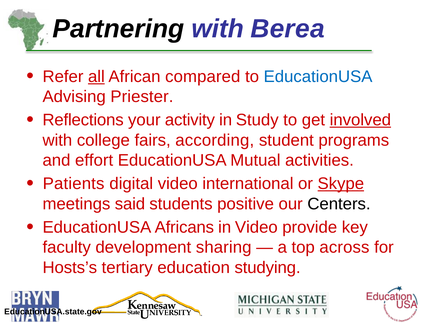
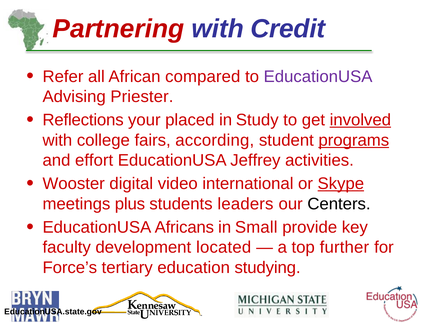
Partnering colour: black -> red
Berea: Berea -> Credit
all underline: present -> none
EducationUSA at (318, 77) colour: blue -> purple
activity: activity -> placed
programs underline: none -> present
Mutual: Mutual -> Jeffrey
Patients: Patients -> Wooster
said: said -> plus
positive: positive -> leaders
in Video: Video -> Small
sharing: sharing -> located
across: across -> further
Hosts’s: Hosts’s -> Force’s
